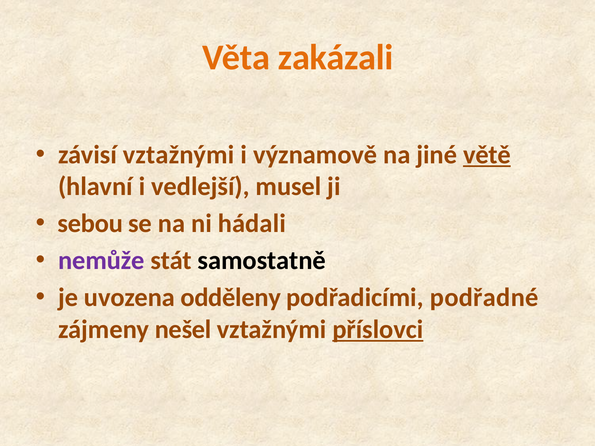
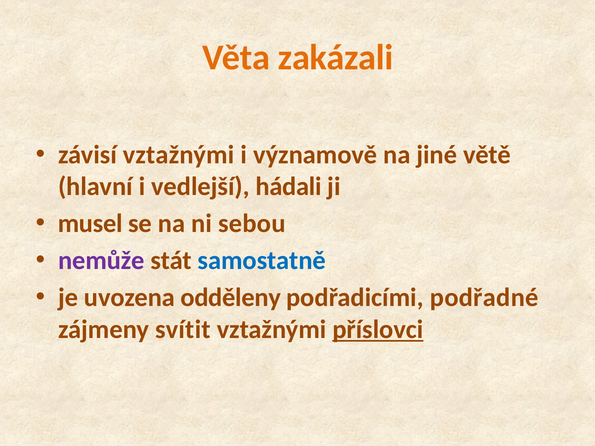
větě underline: present -> none
musel: musel -> hádali
sebou: sebou -> musel
hádali: hádali -> sebou
samostatně colour: black -> blue
nešel: nešel -> svítit
